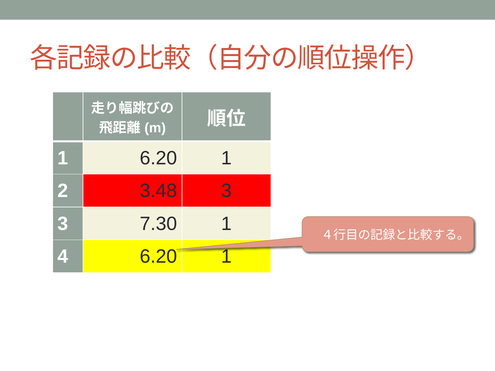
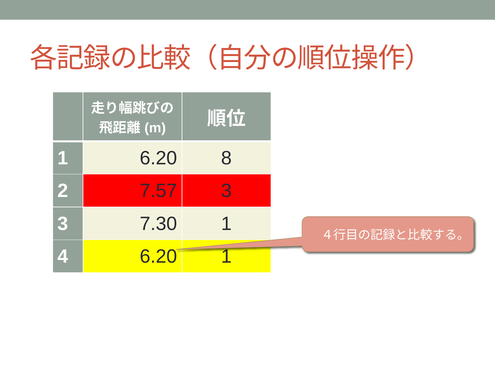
1 6.20 1: 1 -> 8
3.48: 3.48 -> 7.57
